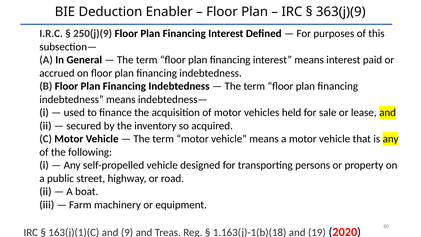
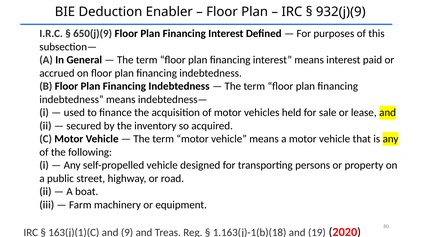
363(j)(9: 363(j)(9 -> 932(j)(9
250(j)(9: 250(j)(9 -> 650(j)(9
